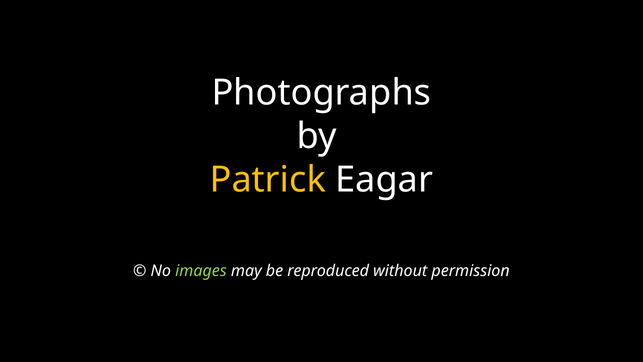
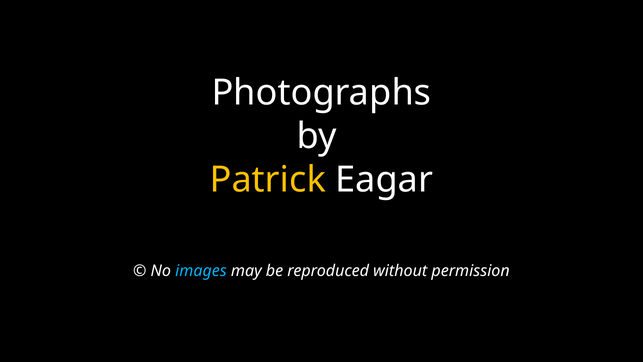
images colour: light green -> light blue
